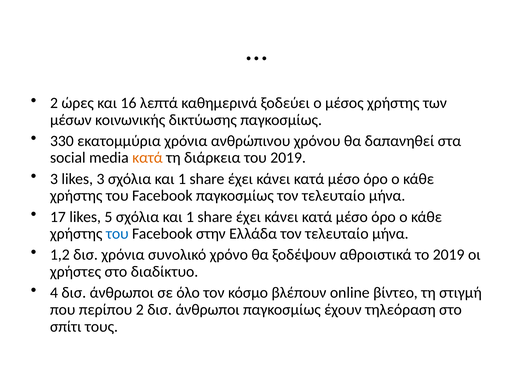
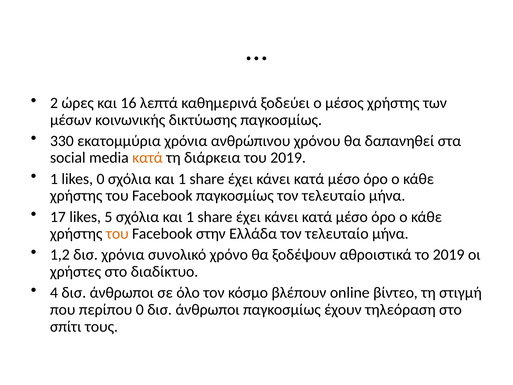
3 at (54, 179): 3 -> 1
likes 3: 3 -> 0
του at (117, 234) colour: blue -> orange
περίπου 2: 2 -> 0
